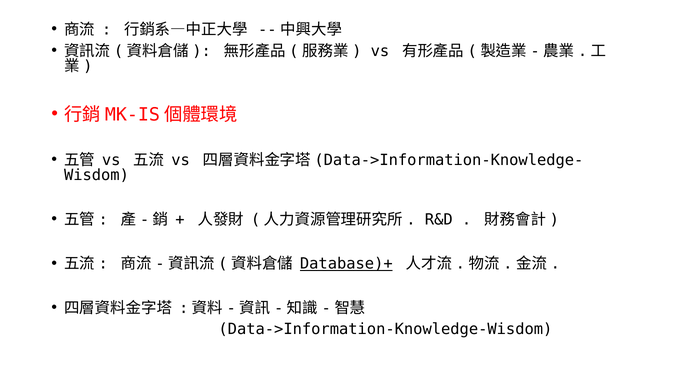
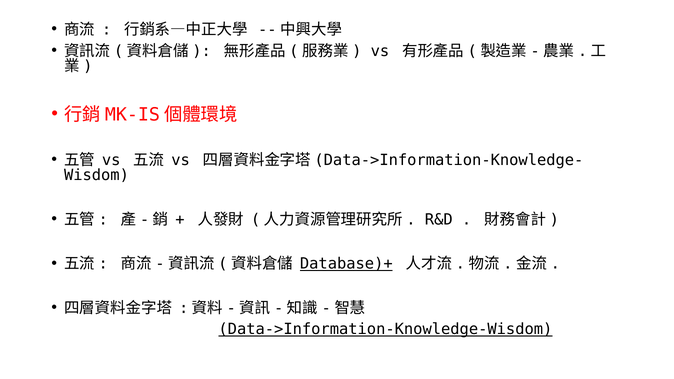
Data->Information-Knowledge-Wisdom underline: none -> present
